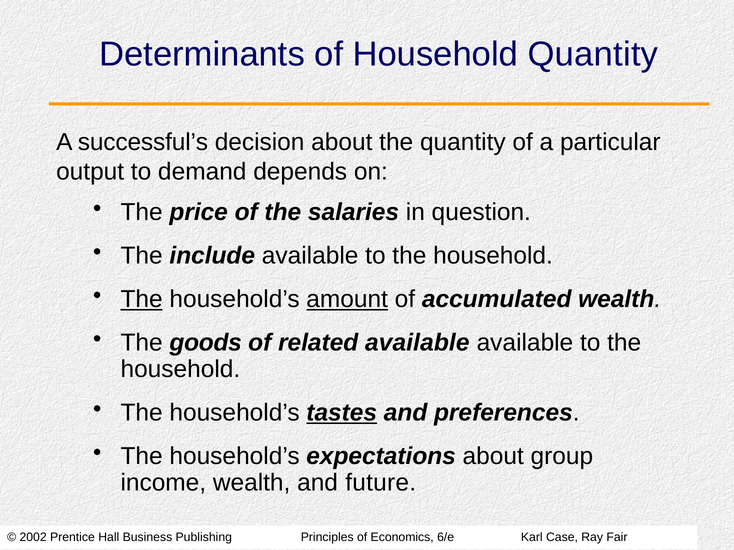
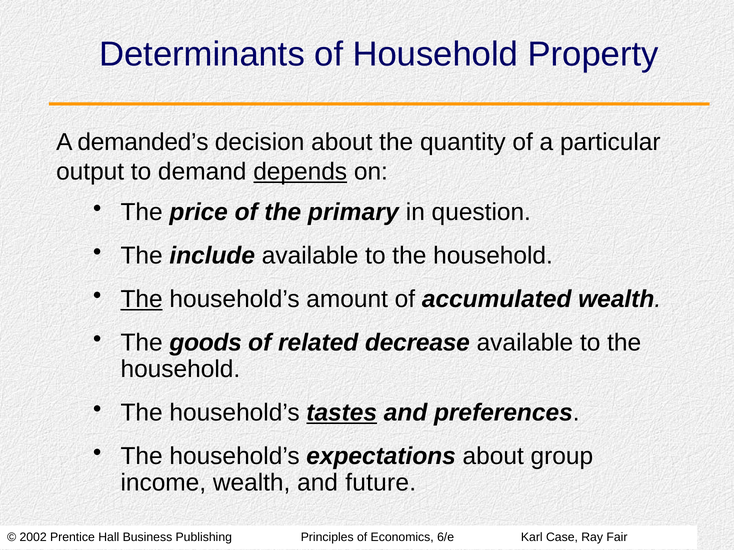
Household Quantity: Quantity -> Property
successful’s: successful’s -> demanded’s
depends underline: none -> present
salaries: salaries -> primary
amount underline: present -> none
related available: available -> decrease
